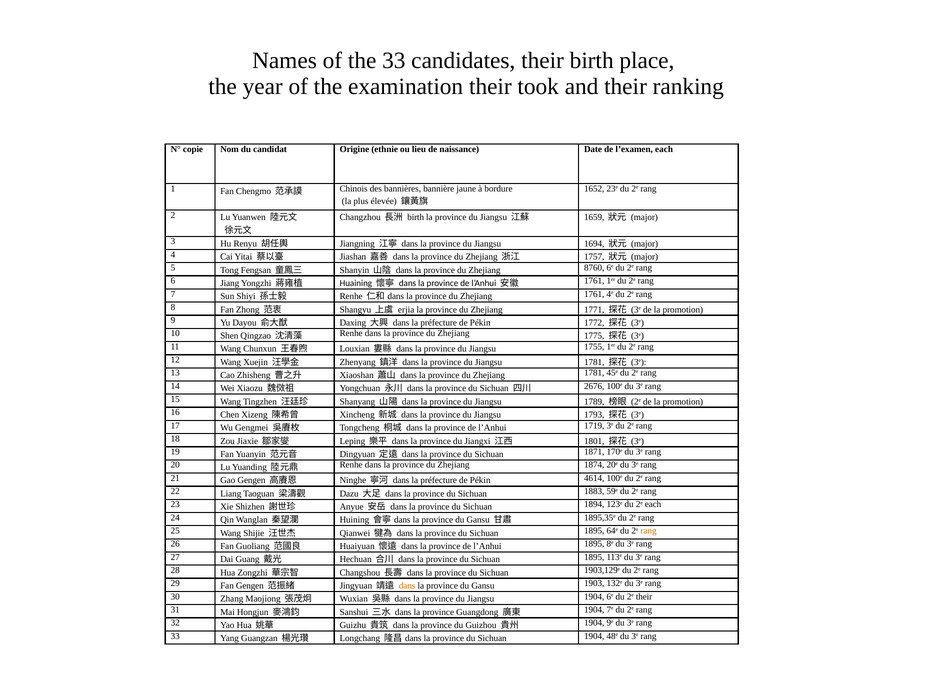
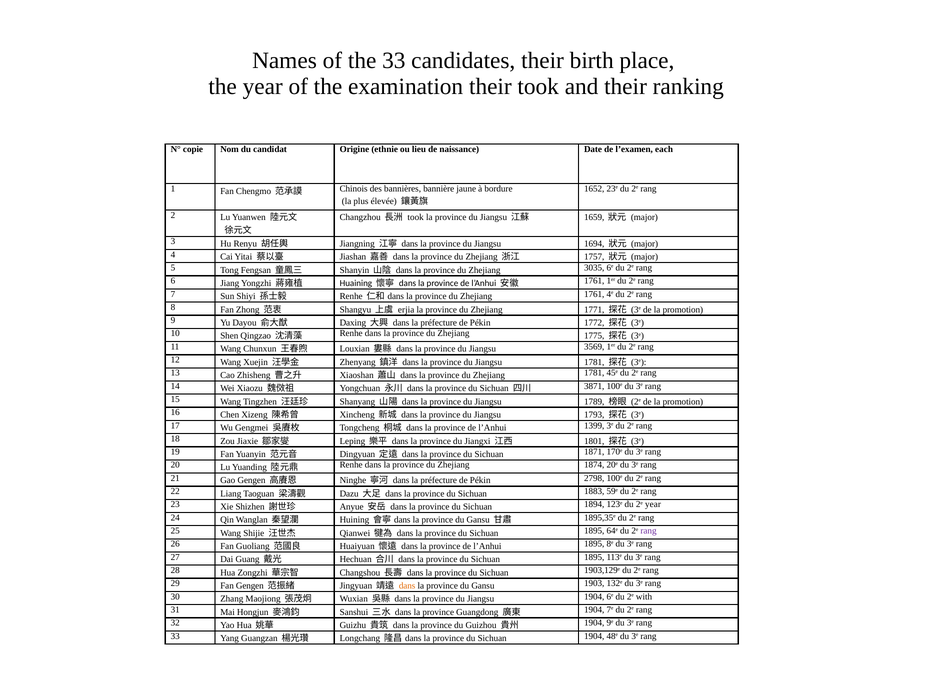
birth at (416, 217): birth -> took
8760: 8760 -> 3035
1755: 1755 -> 3569
2676: 2676 -> 3871
1719: 1719 -> 1399
4614: 4614 -> 2798
2e each: each -> year
rang at (649, 531) colour: orange -> purple
2e their: their -> with
